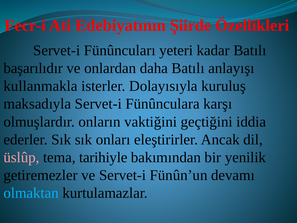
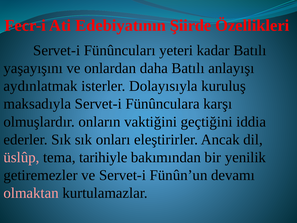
başarılıdır: başarılıdır -> yaşayışını
kullanmakla: kullanmakla -> aydınlatmak
olmaktan colour: light blue -> pink
